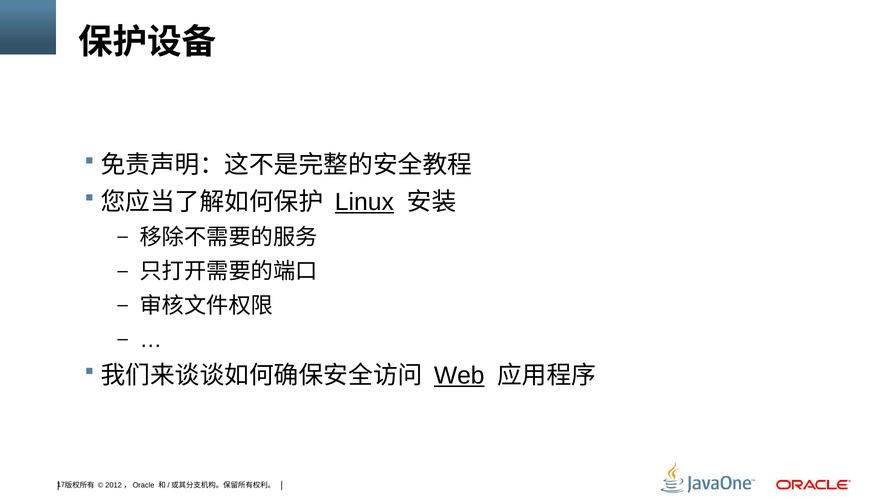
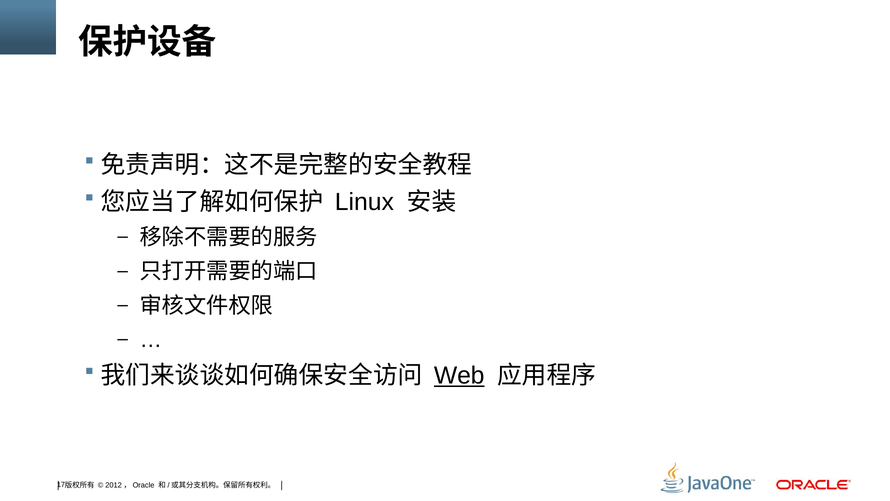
Linux underline: present -> none
